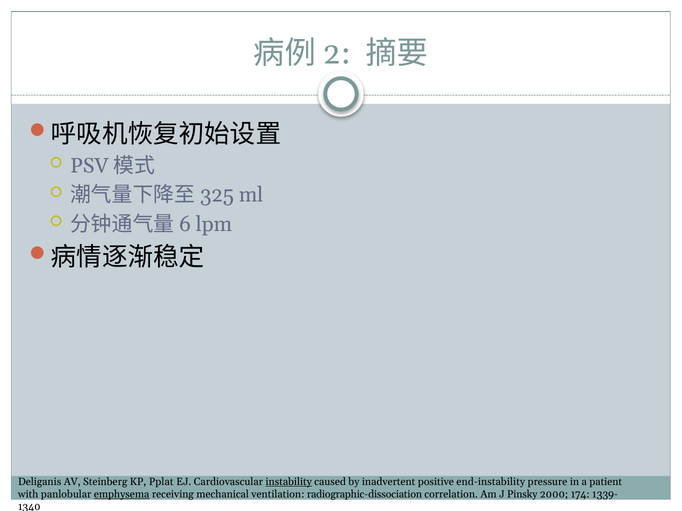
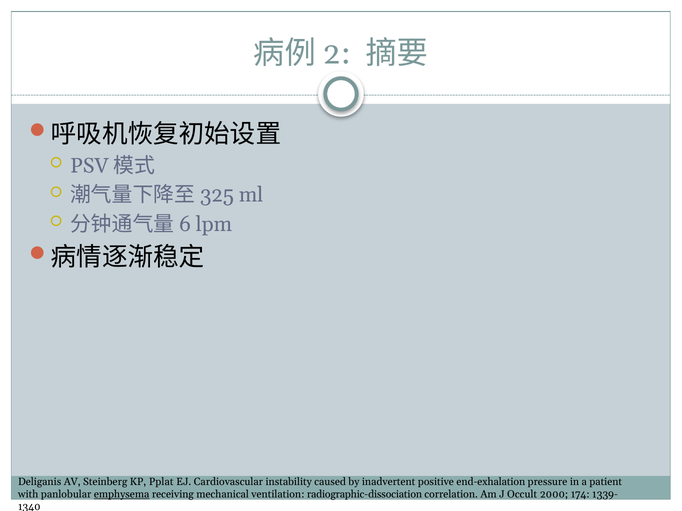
instability underline: present -> none
end-instability: end-instability -> end-exhalation
Pinsky: Pinsky -> Occult
